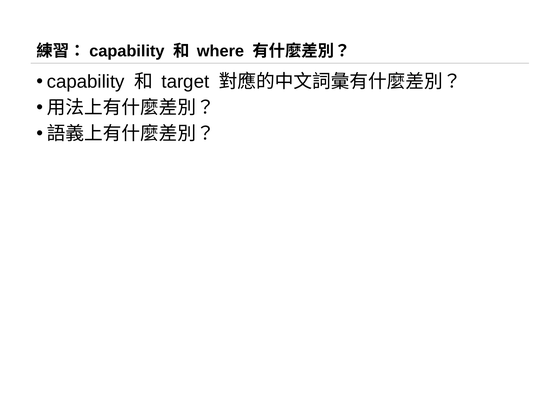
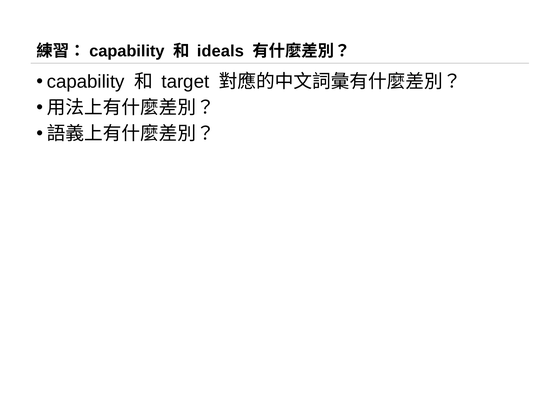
where: where -> ideals
